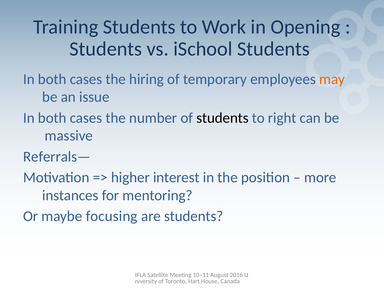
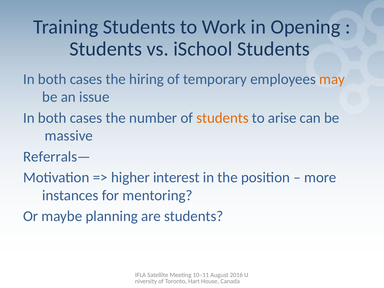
students at (222, 118) colour: black -> orange
right: right -> arise
focusing: focusing -> planning
